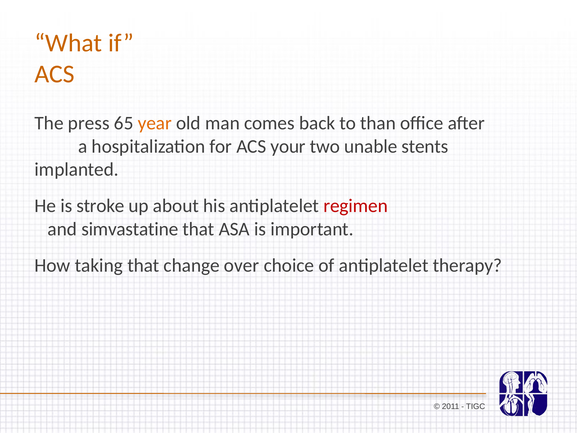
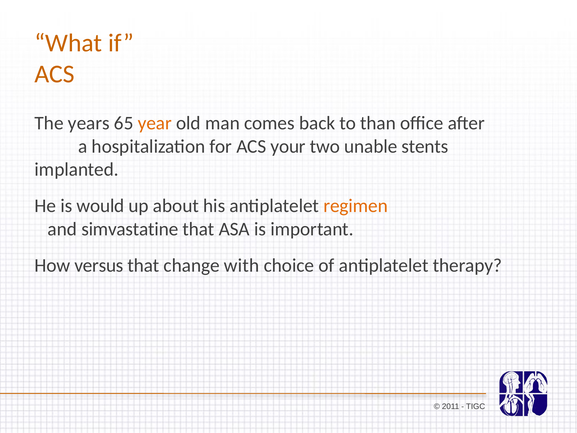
press: press -> years
stroke: stroke -> would
regimen colour: red -> orange
taking: taking -> versus
over: over -> with
